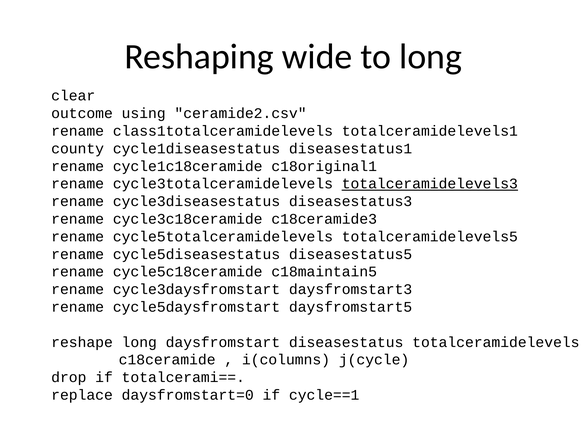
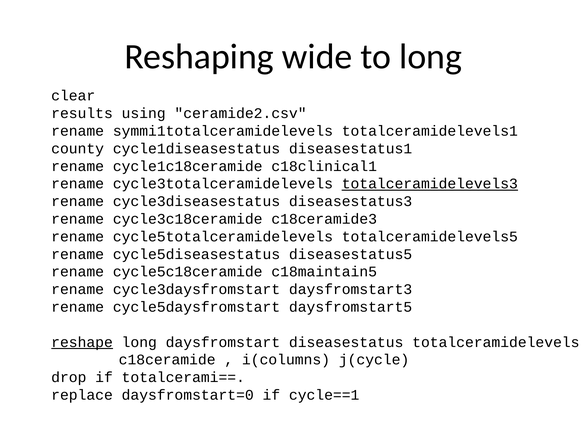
outcome: outcome -> results
class1totalceramidelevels: class1totalceramidelevels -> symmi1totalceramidelevels
c18original1: c18original1 -> c18clinical1
reshape underline: none -> present
